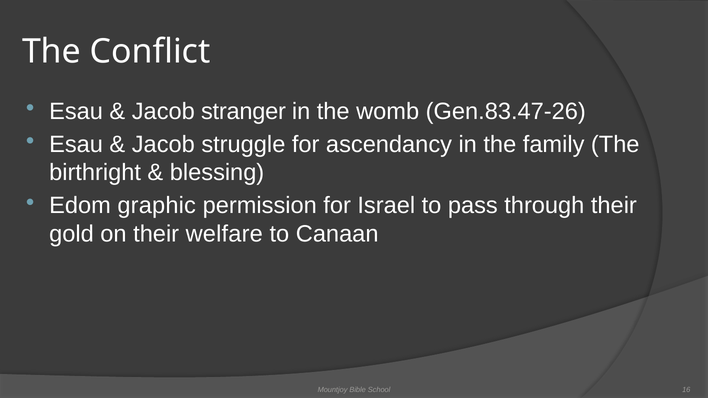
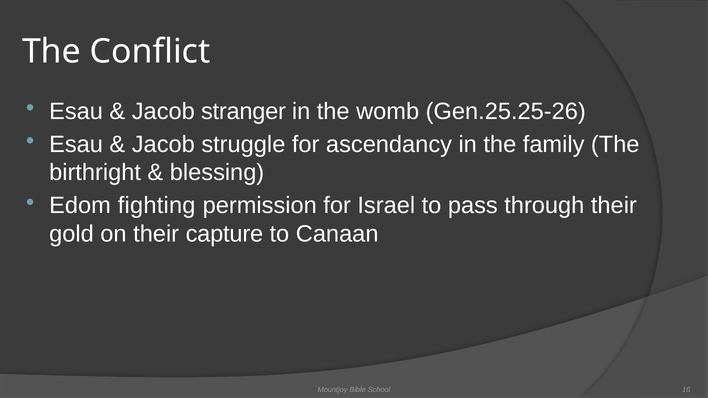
Gen.83.47-26: Gen.83.47-26 -> Gen.25.25-26
graphic: graphic -> fighting
welfare: welfare -> capture
